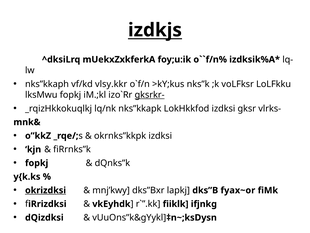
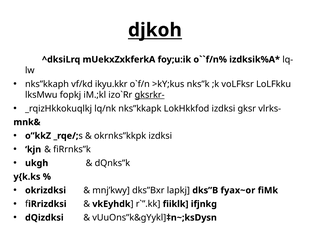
izdkjs: izdkjs -> djkoh
vlsy.kkr: vlsy.kkr -> ikyu.kkr
fopkj at (37, 163): fopkj -> ukgh
okrizdksi underline: present -> none
